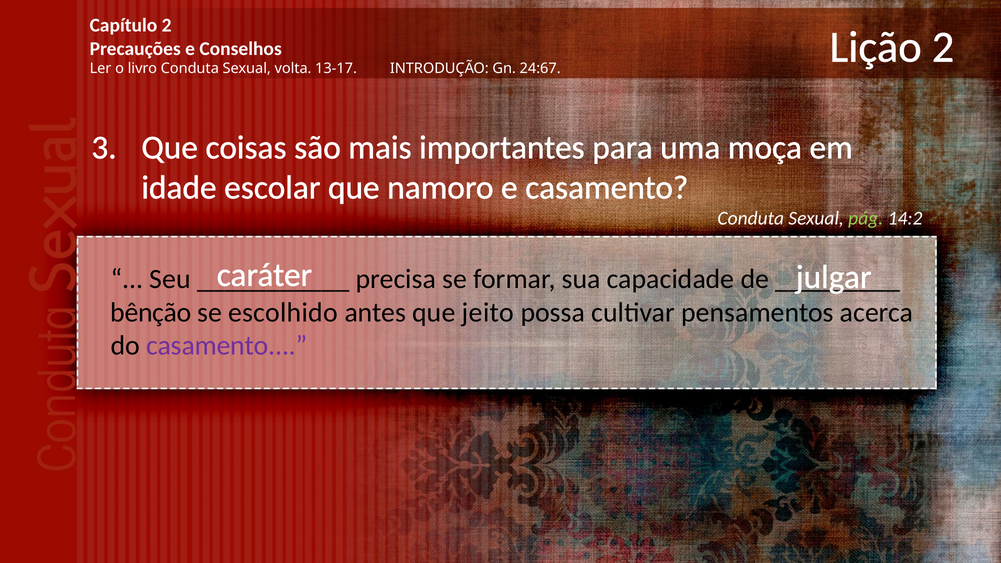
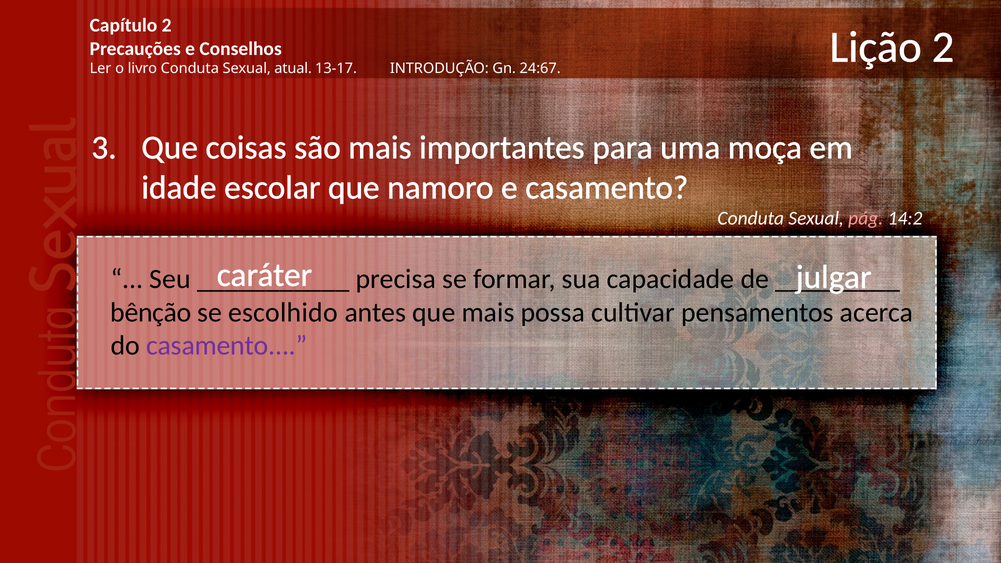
volta: volta -> atual
pág colour: light green -> pink
que jeito: jeito -> mais
